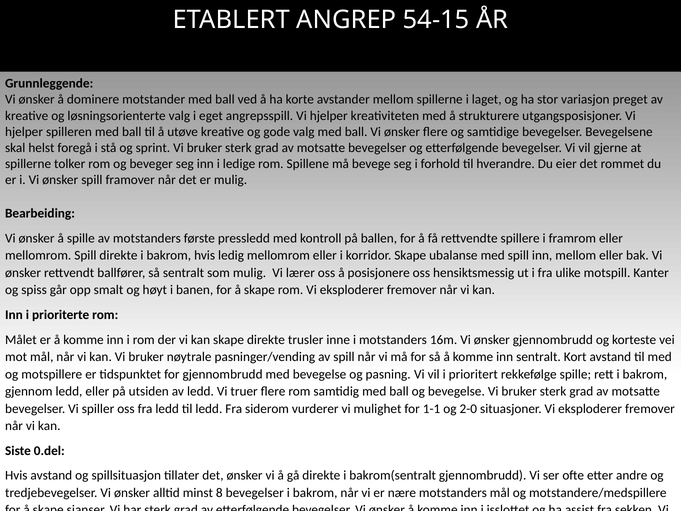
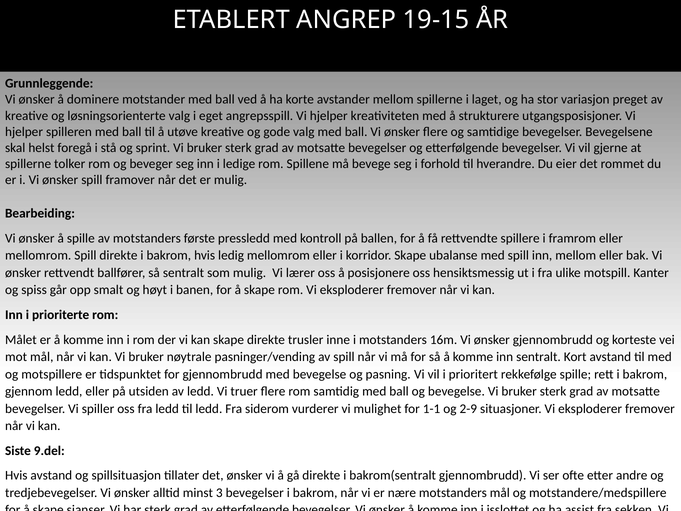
54-15: 54-15 -> 19-15
2-0: 2-0 -> 2-9
0.del: 0.del -> 9.del
8: 8 -> 3
